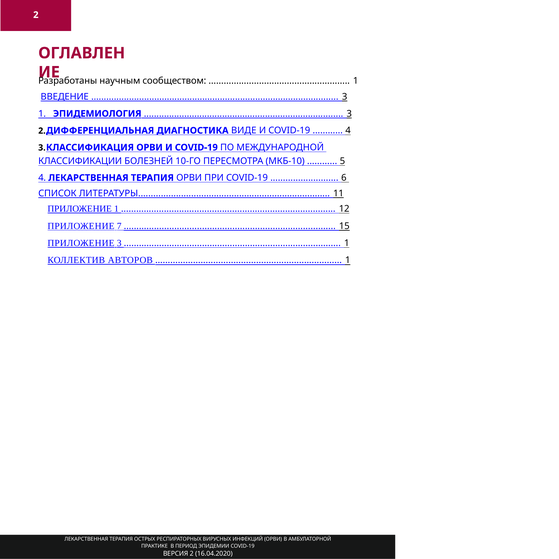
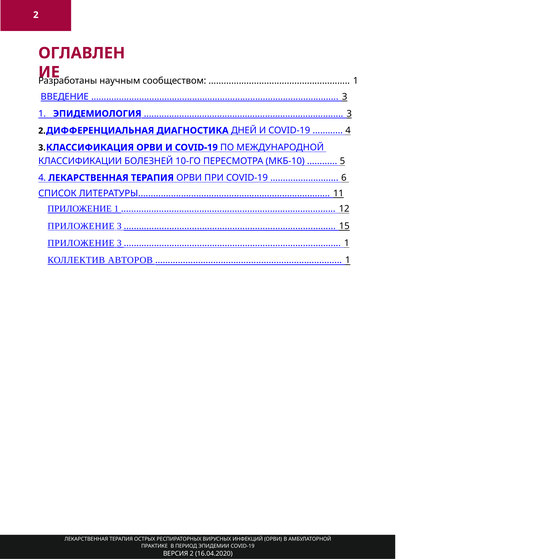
ВИДЕ: ВИДЕ -> ДНЕЙ
7 at (119, 226): 7 -> 3
